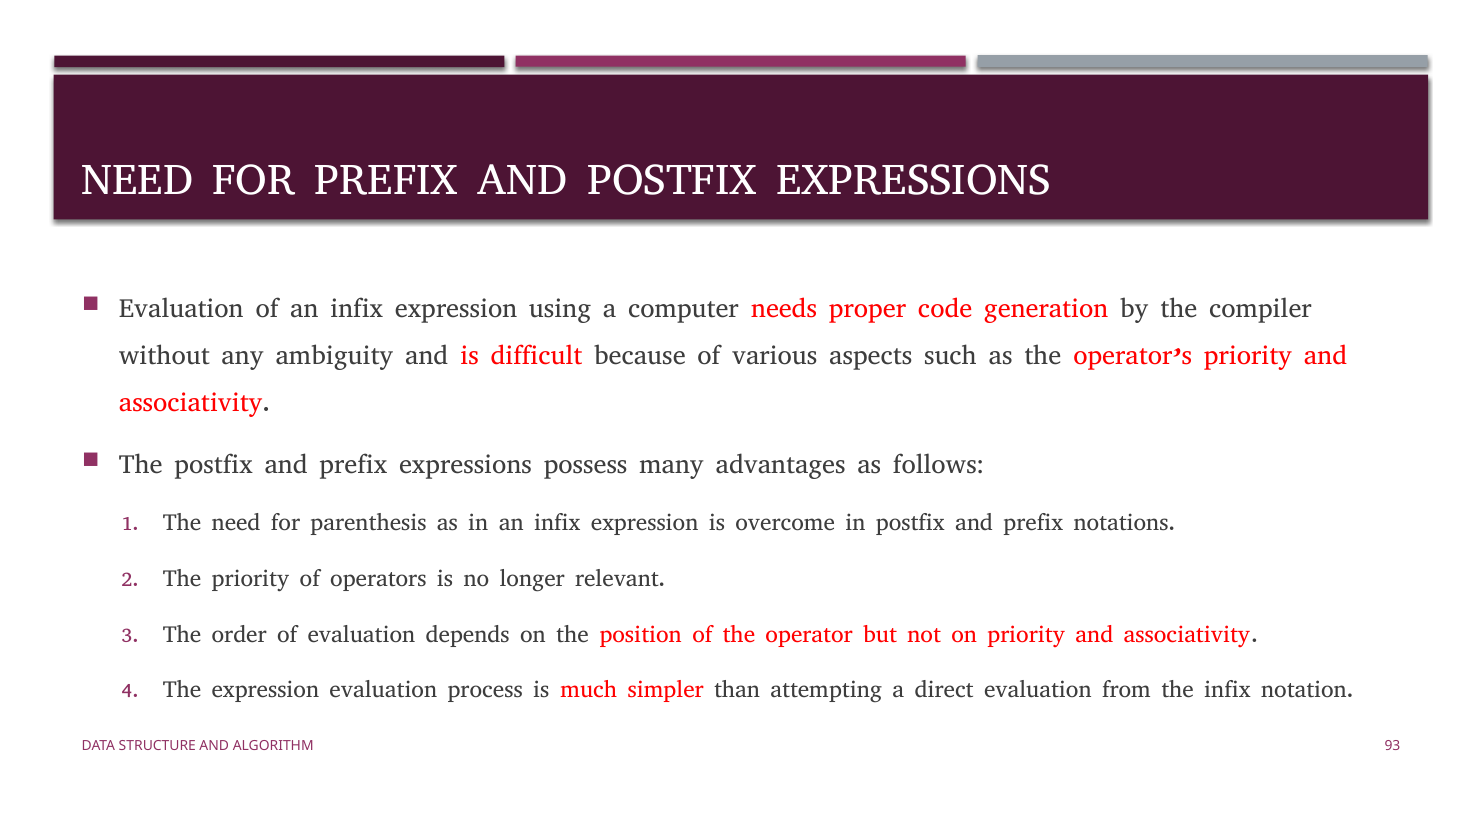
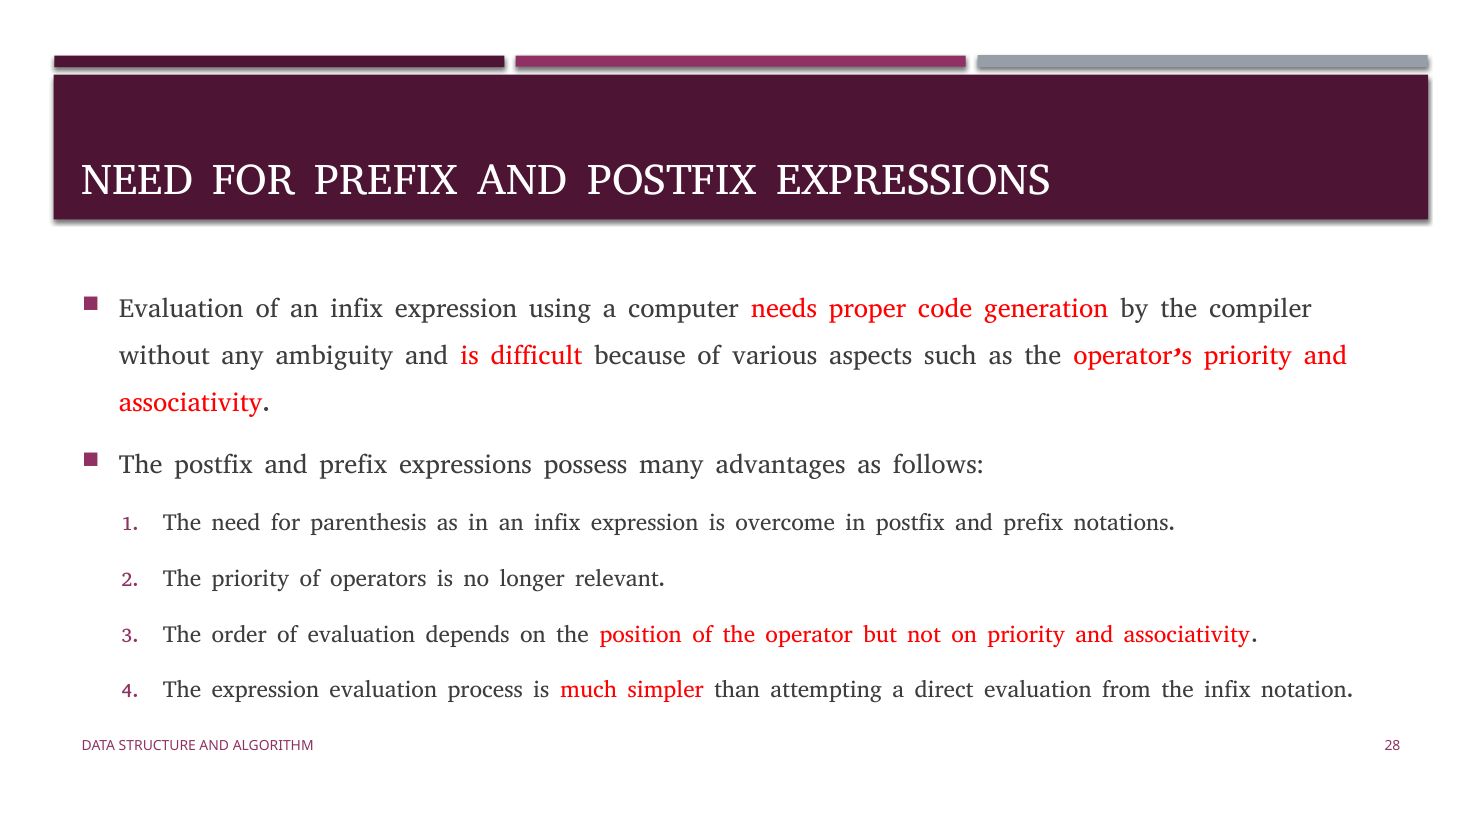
93: 93 -> 28
